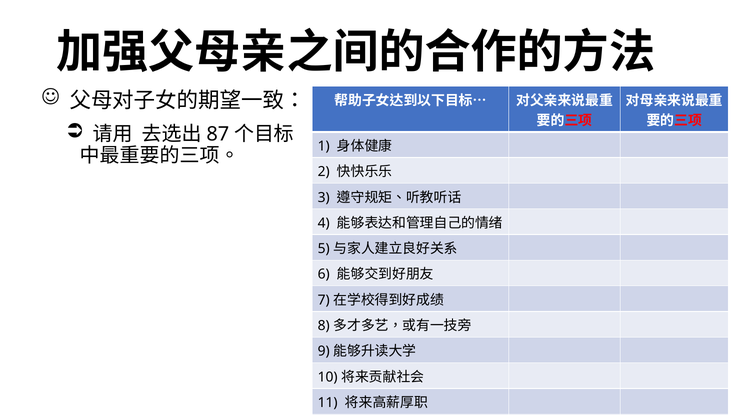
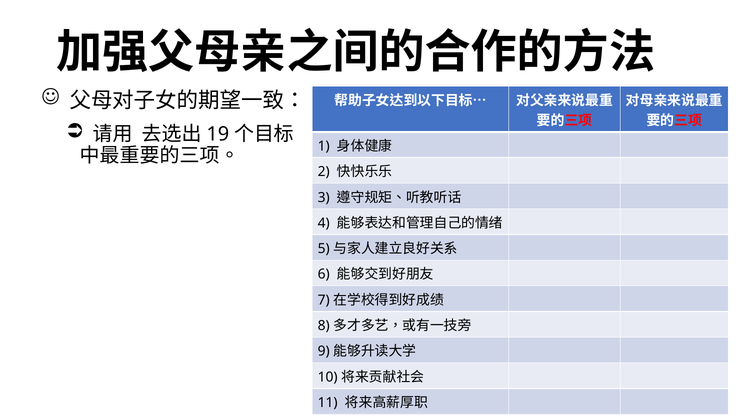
87: 87 -> 19
